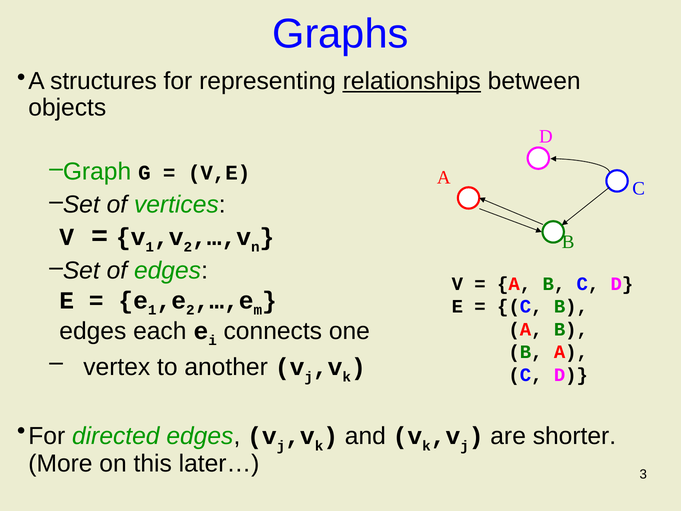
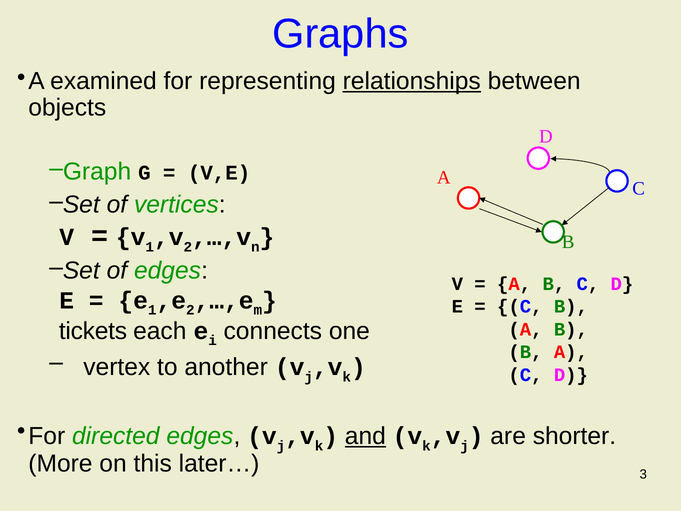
structures: structures -> examined
edges at (93, 331): edges -> tickets
and underline: none -> present
